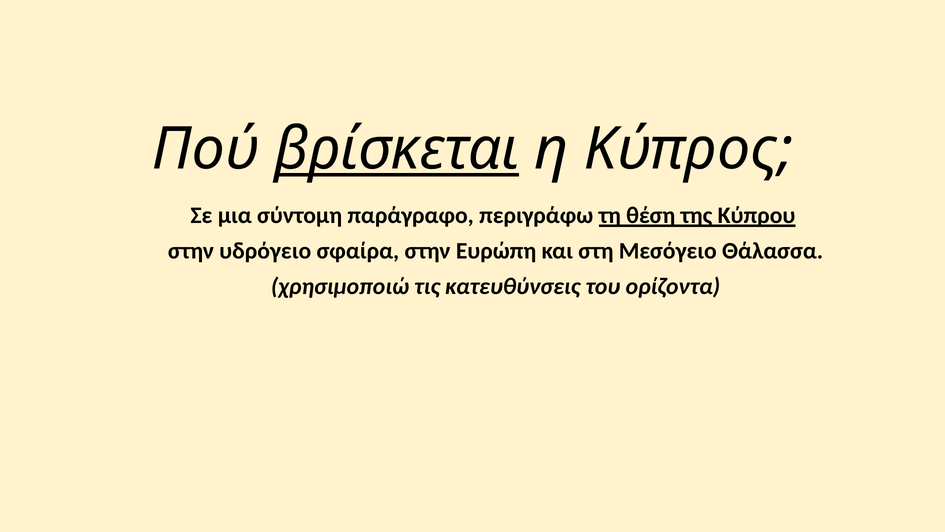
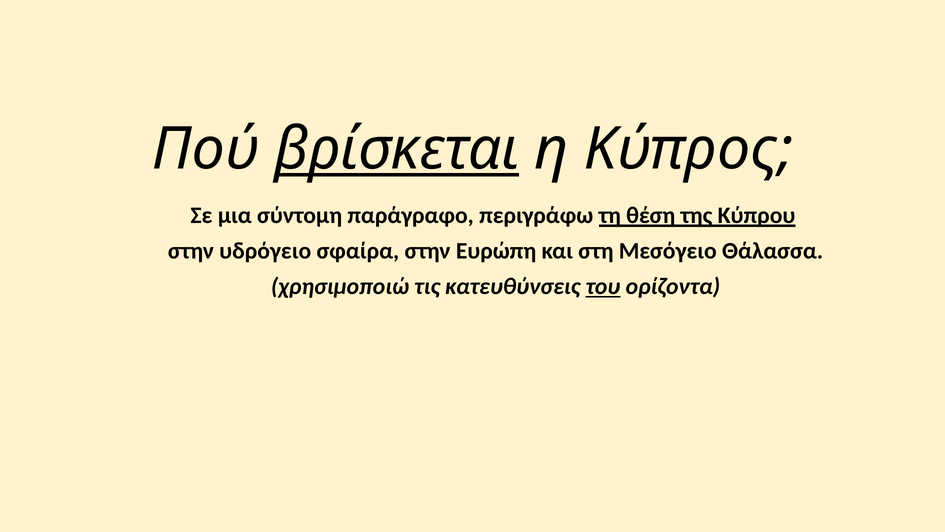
του underline: none -> present
